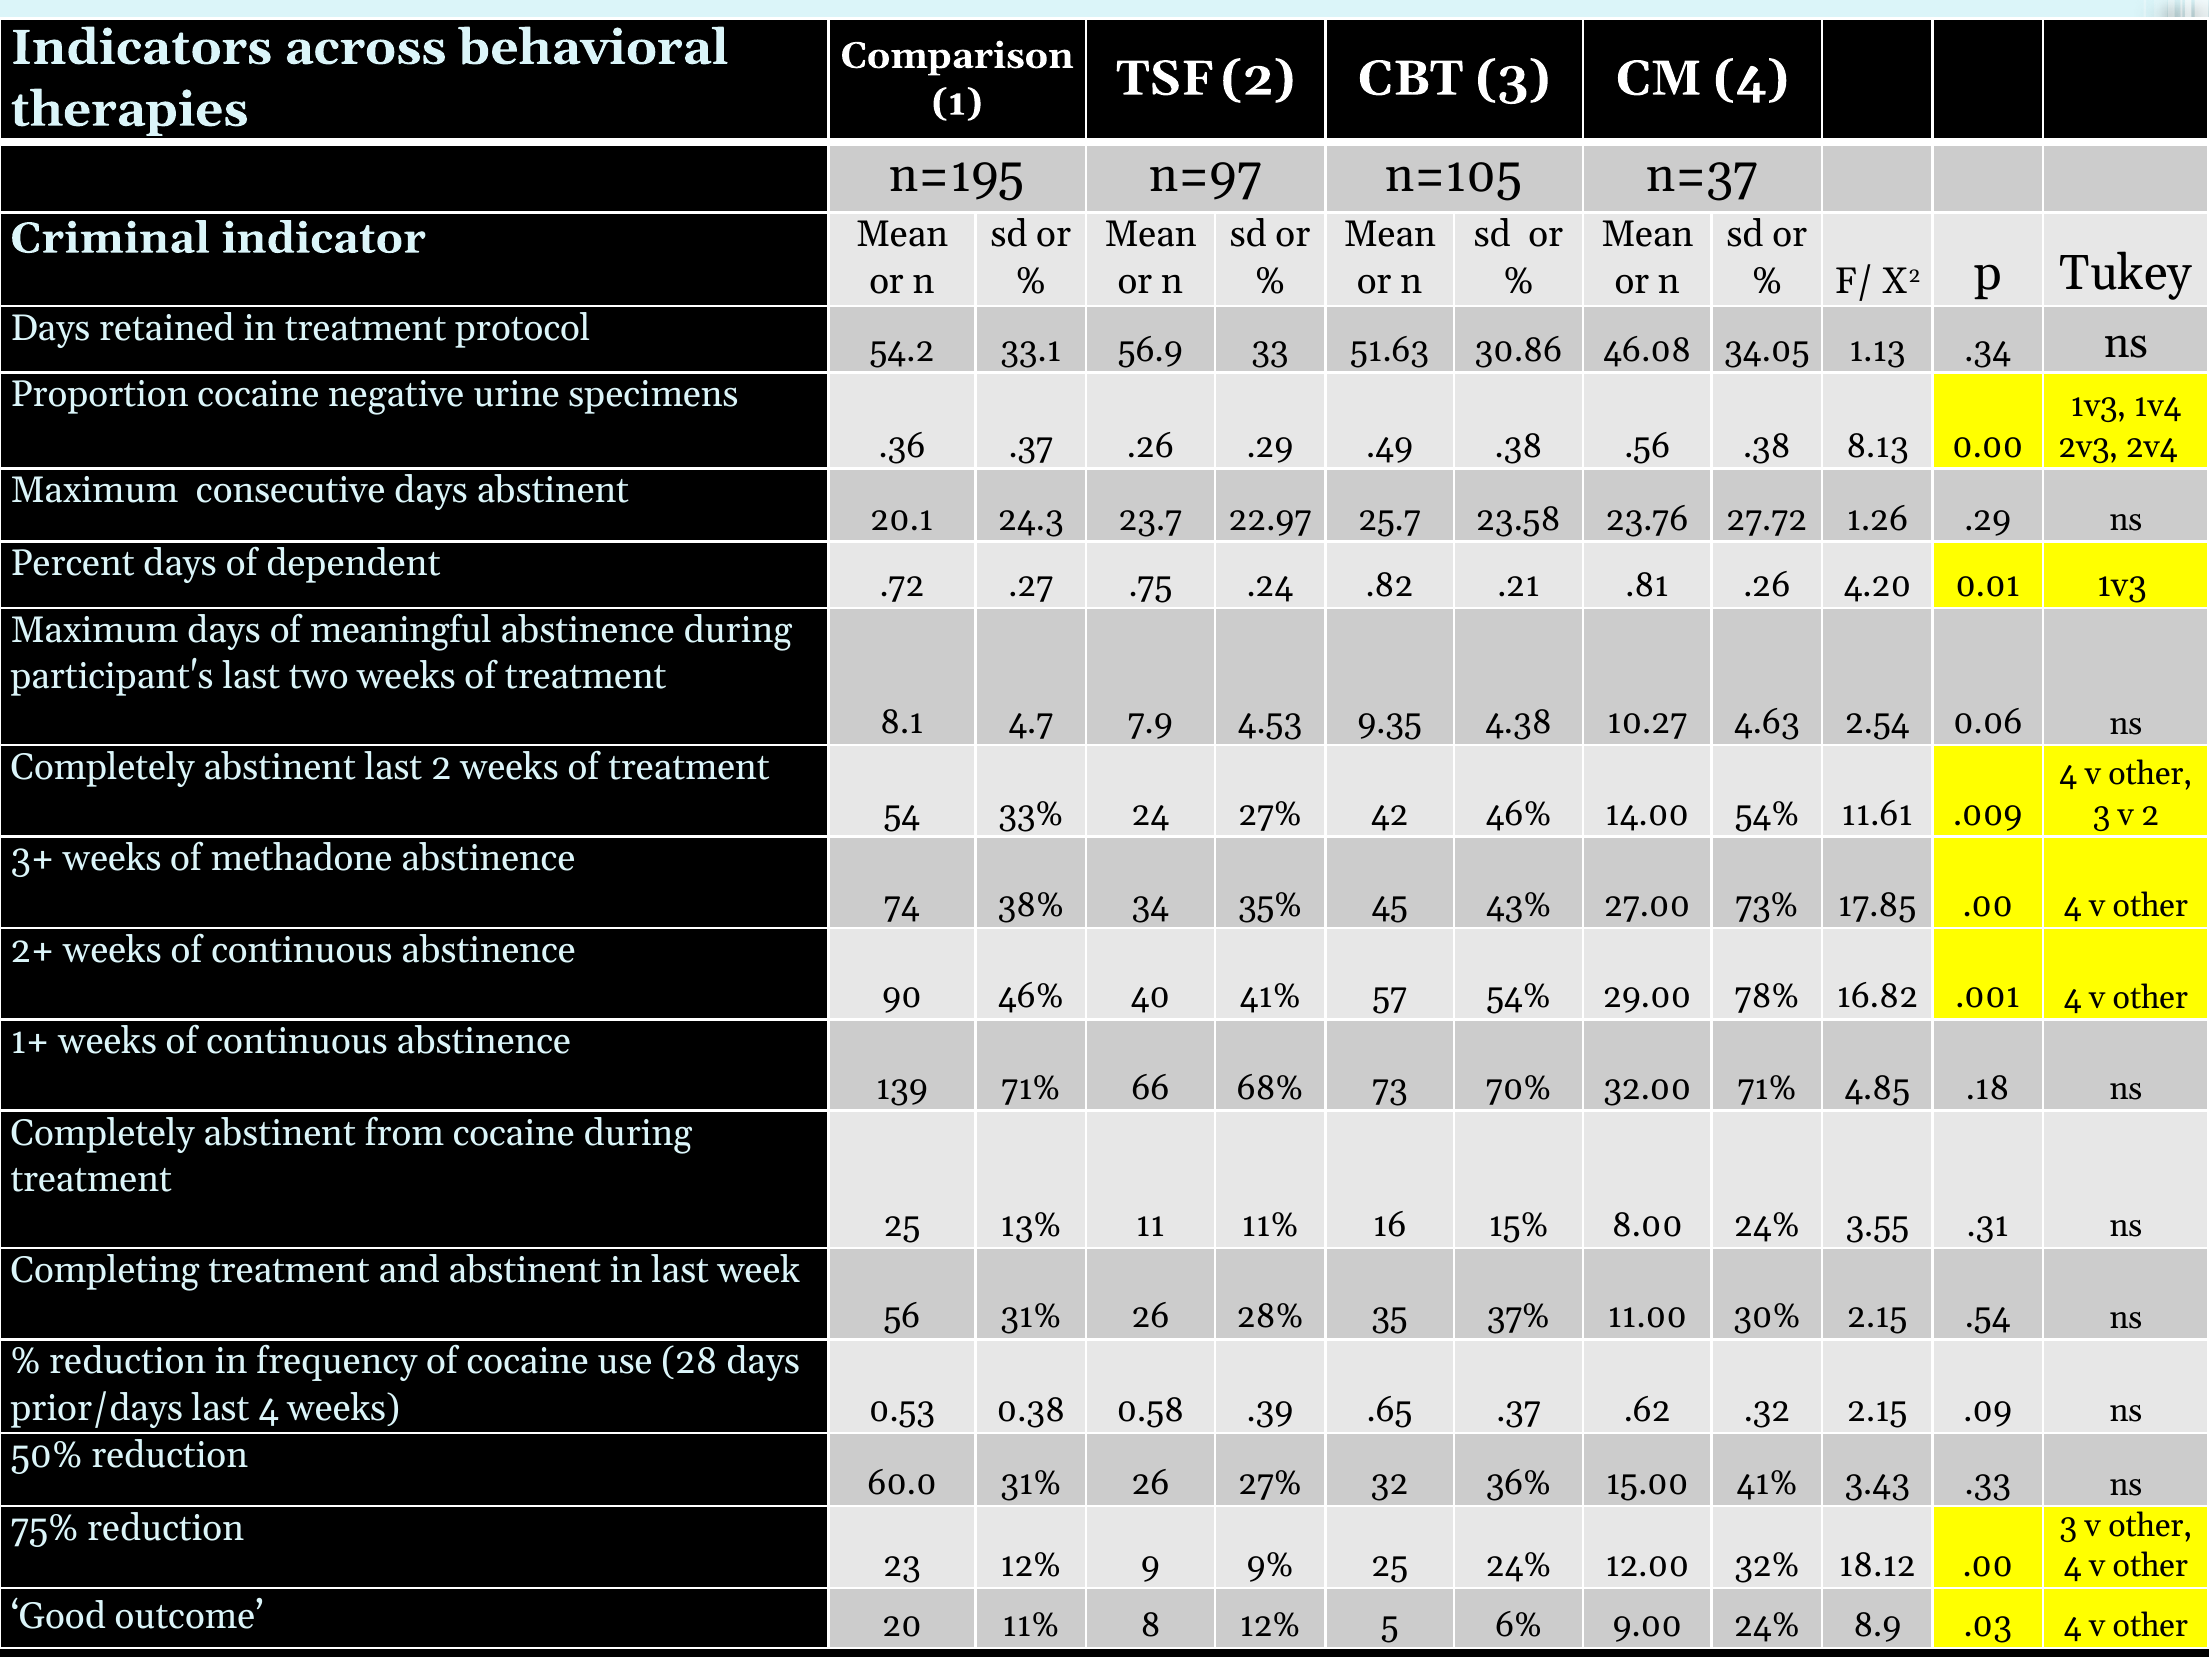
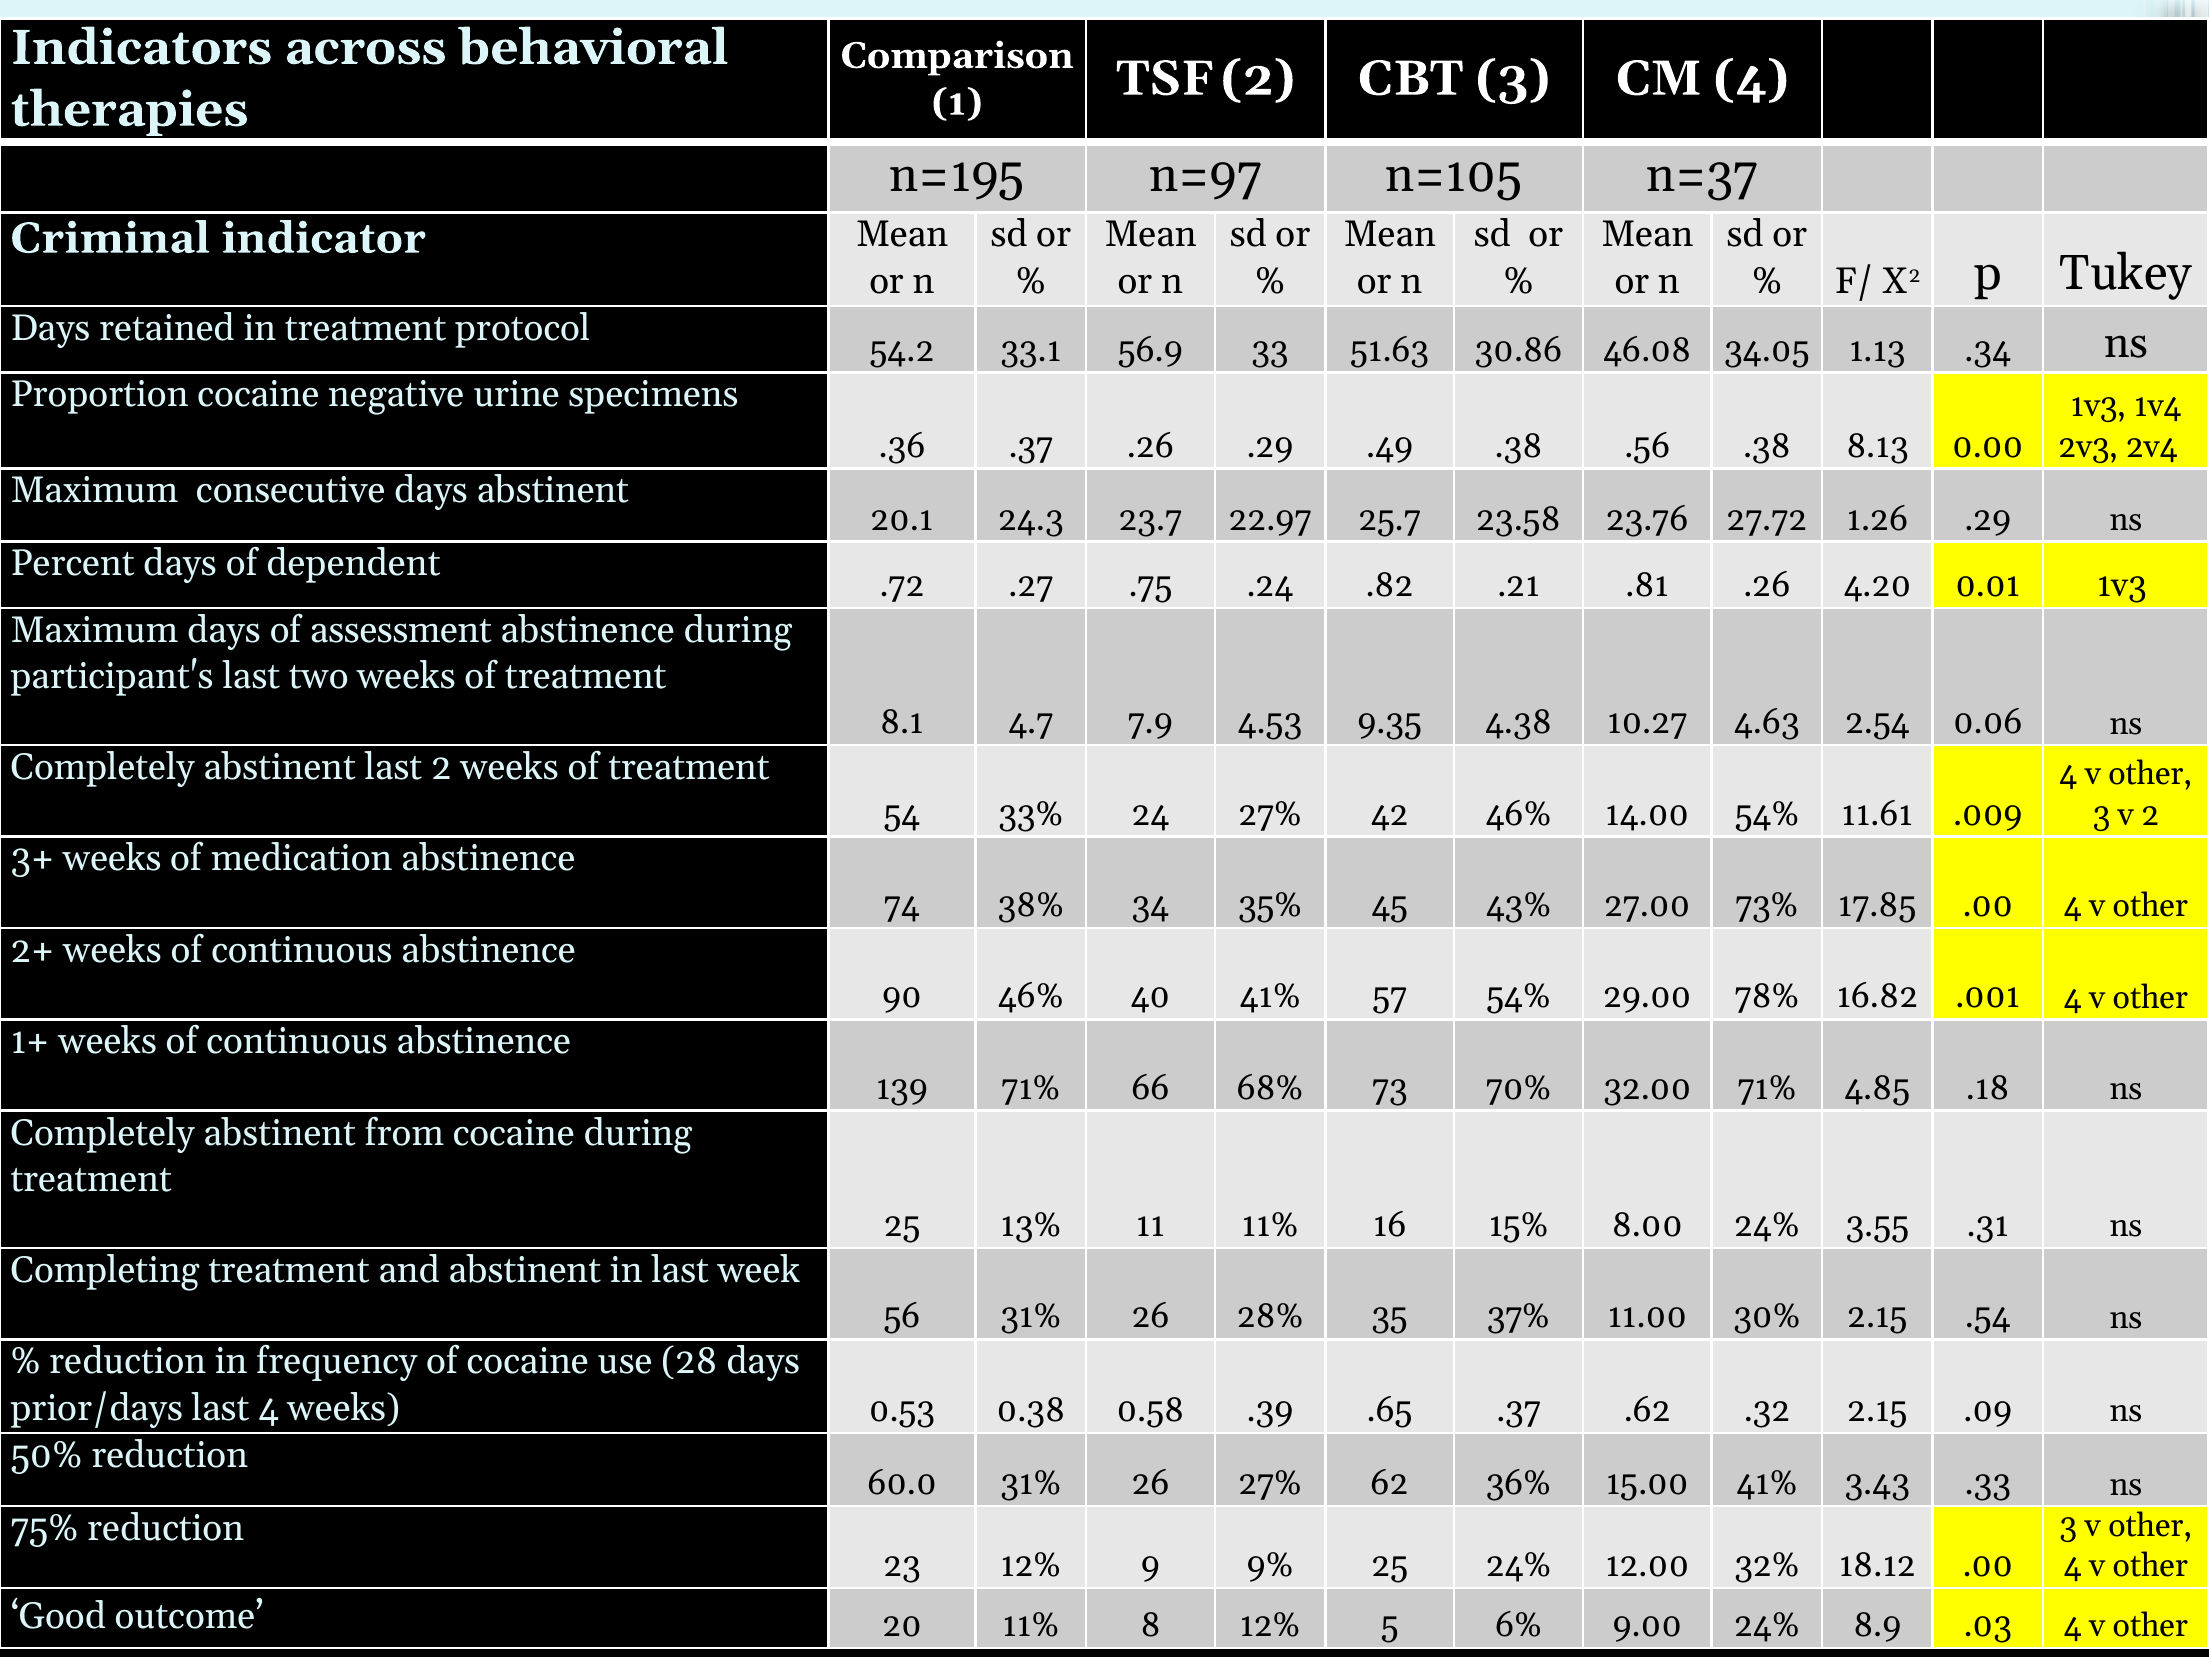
meaningful: meaningful -> assessment
methadone: methadone -> medication
32: 32 -> 62
